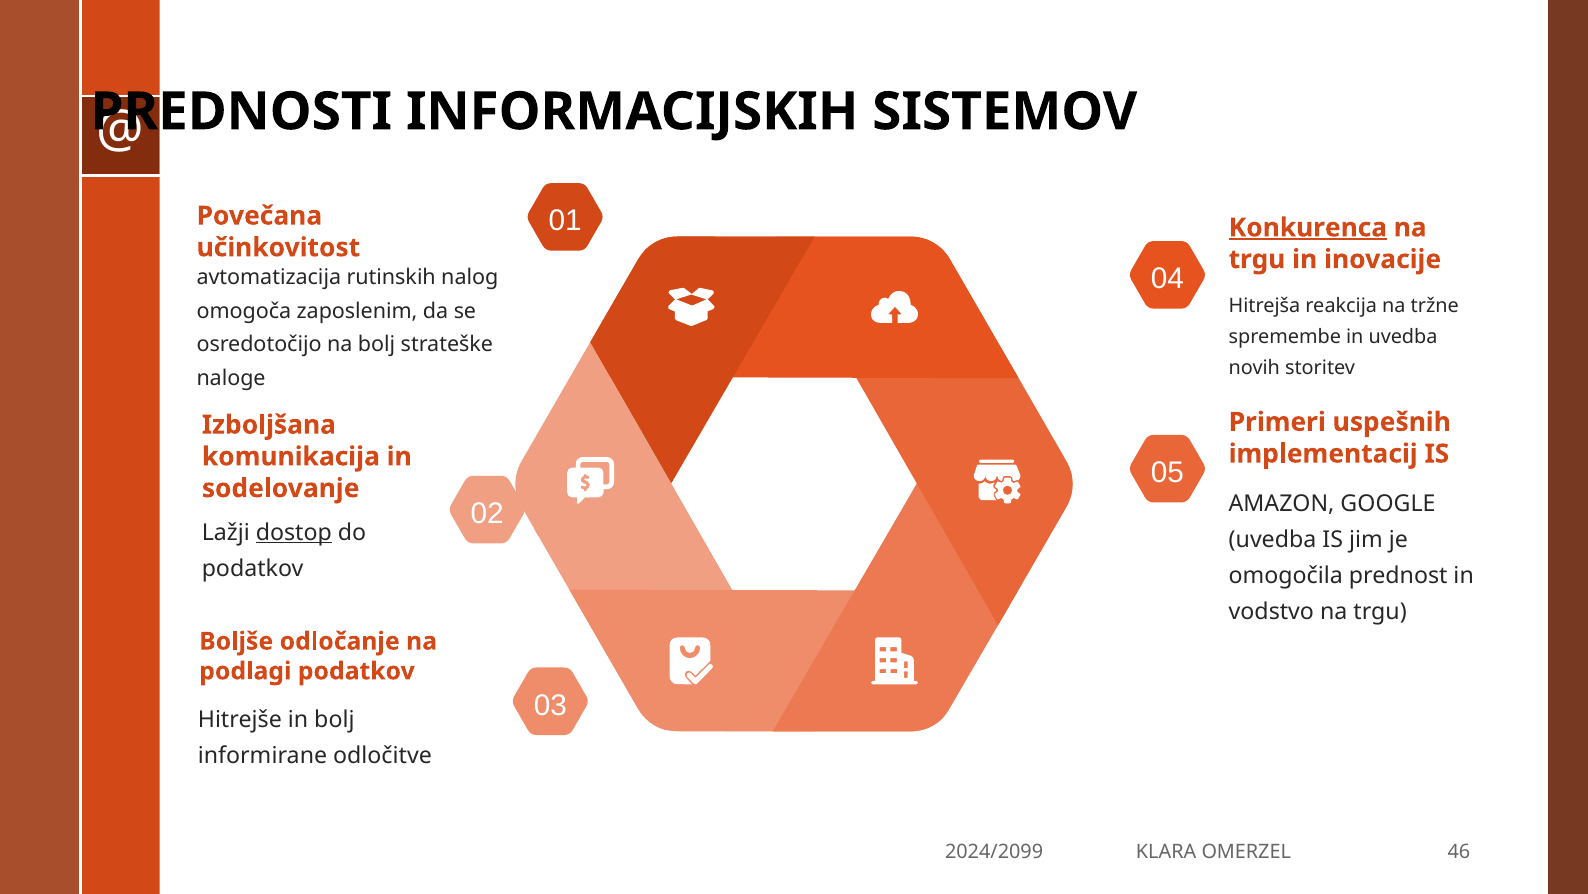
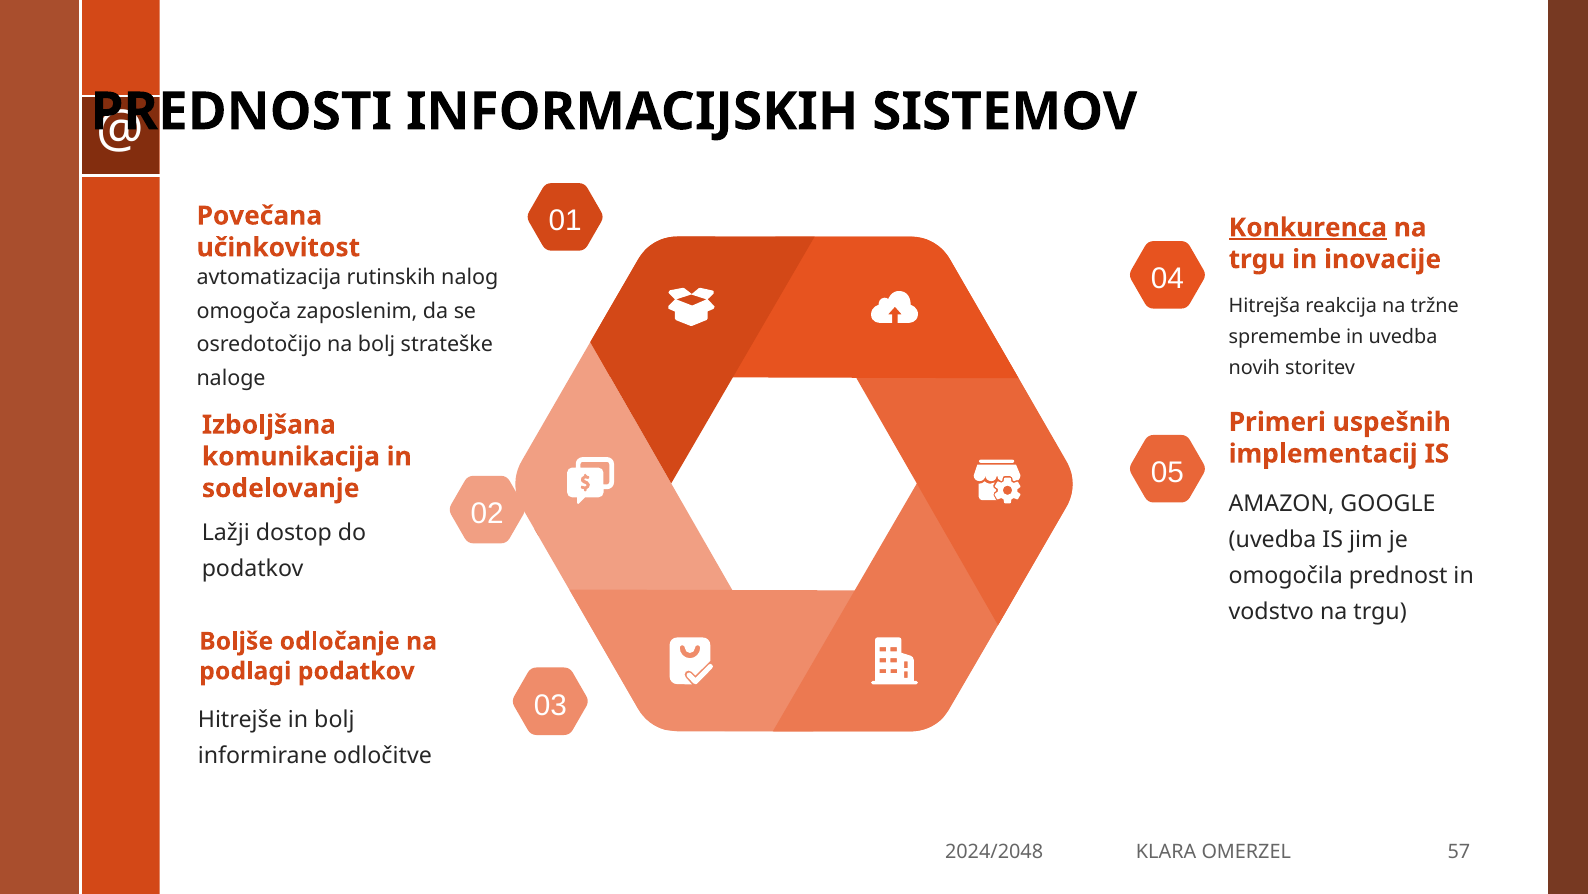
dostop underline: present -> none
2024/2099: 2024/2099 -> 2024/2048
46: 46 -> 57
